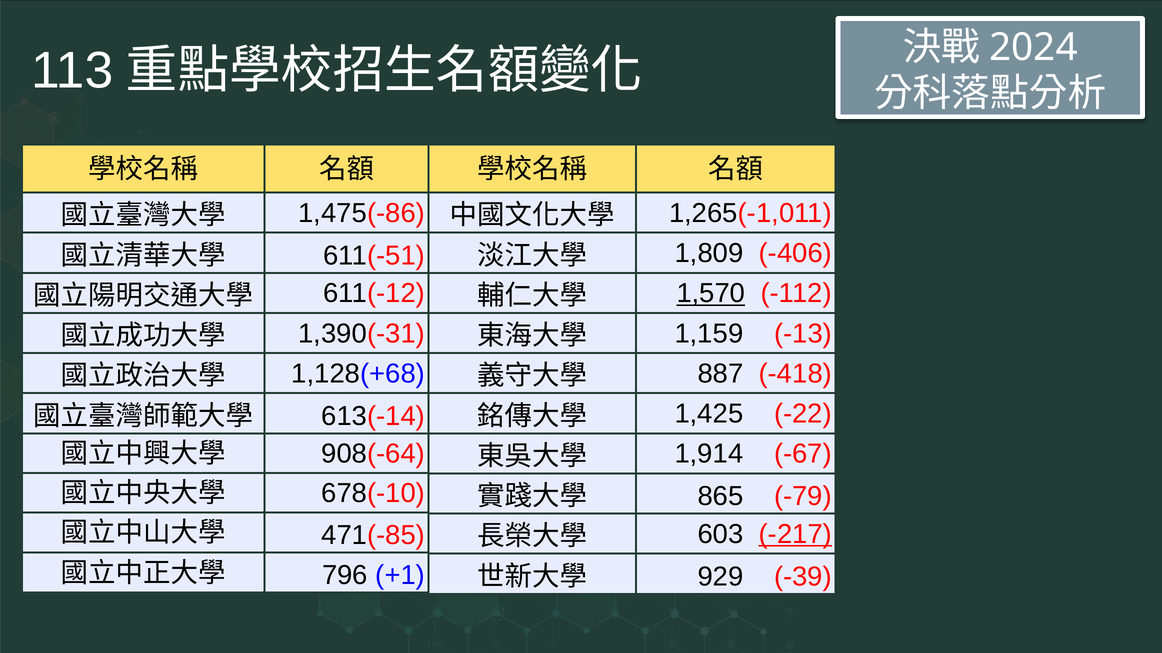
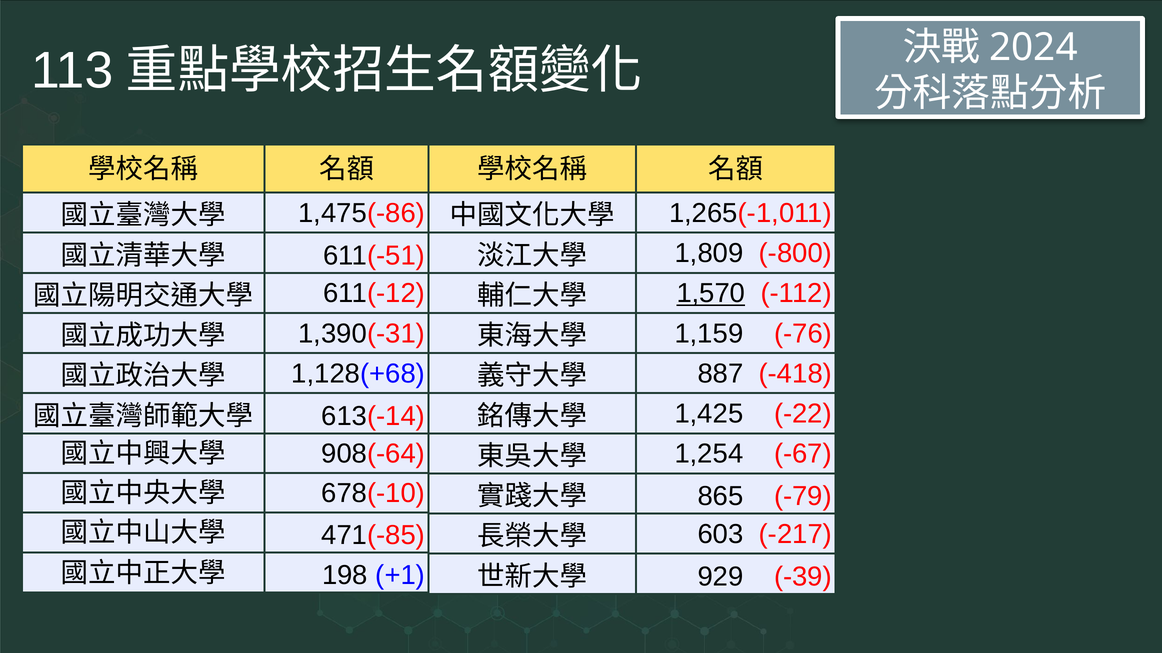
-406: -406 -> -800
-13: -13 -> -76
1,914: 1,914 -> 1,254
-217 underline: present -> none
796: 796 -> 198
